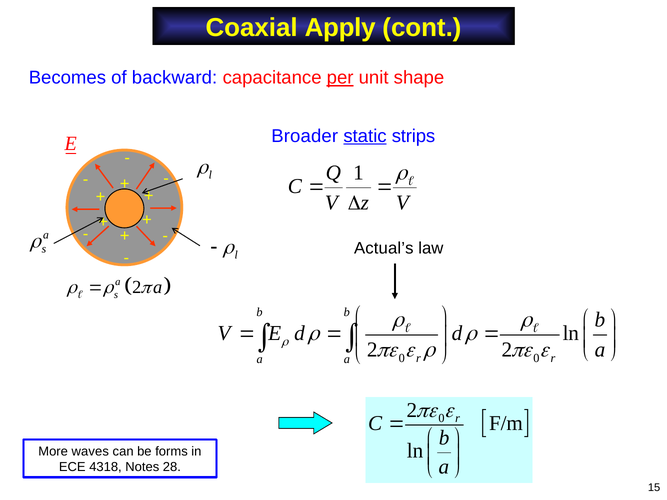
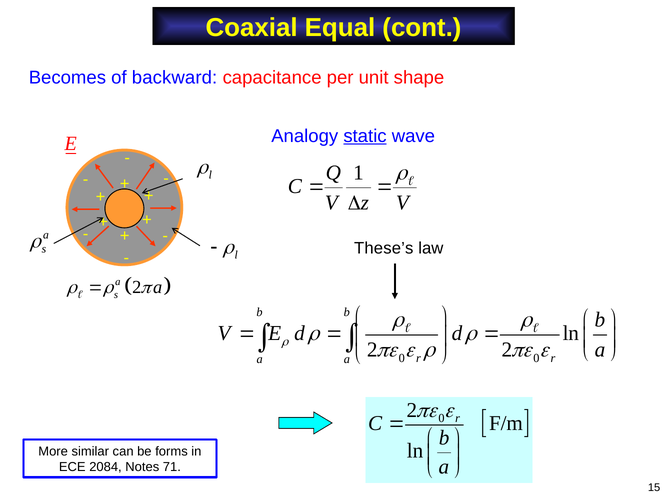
Apply: Apply -> Equal
per underline: present -> none
Broader: Broader -> Analogy
strips: strips -> wave
Actual’s: Actual’s -> These’s
waves: waves -> similar
4318: 4318 -> 2084
28: 28 -> 71
